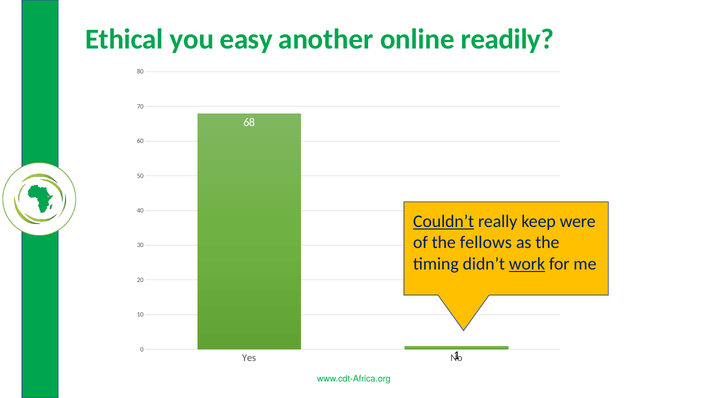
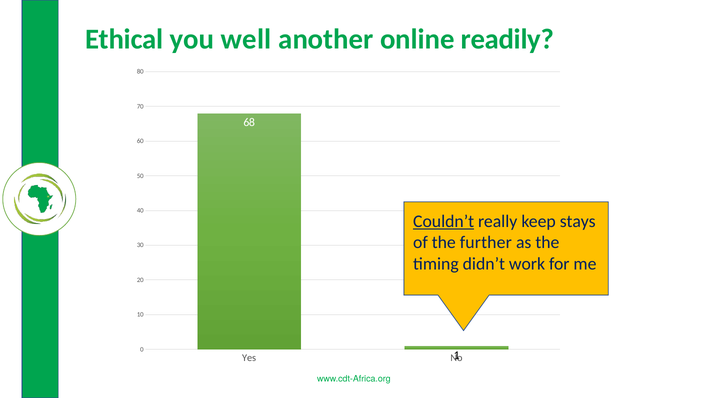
easy: easy -> well
were: were -> stays
fellows: fellows -> further
work underline: present -> none
